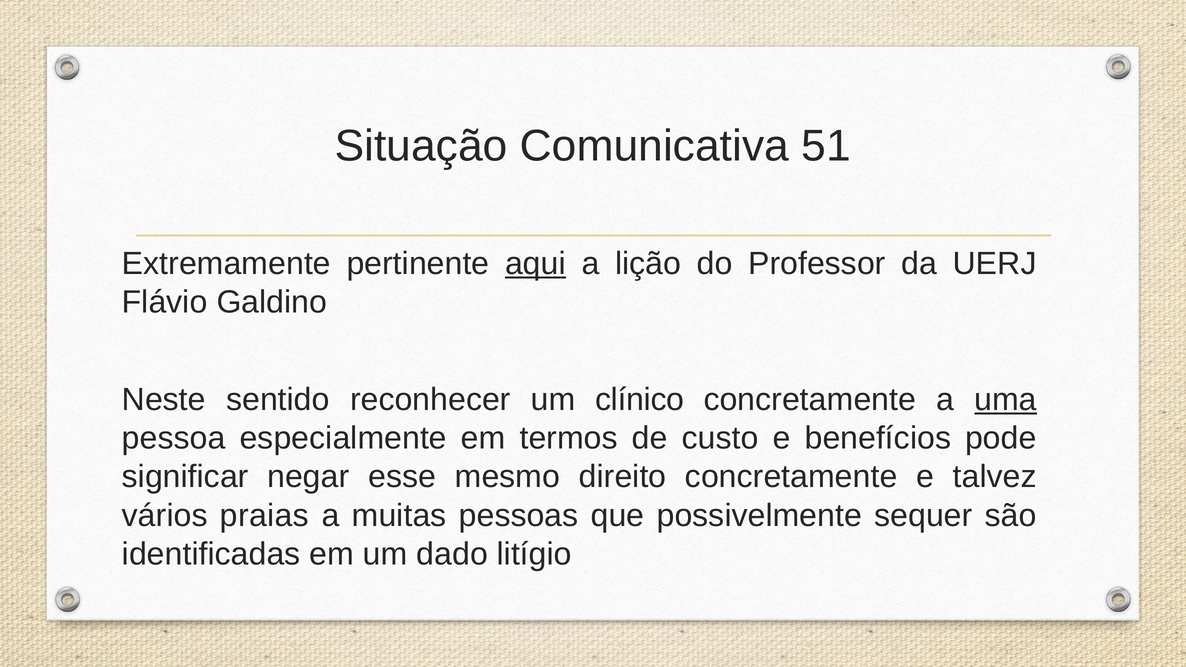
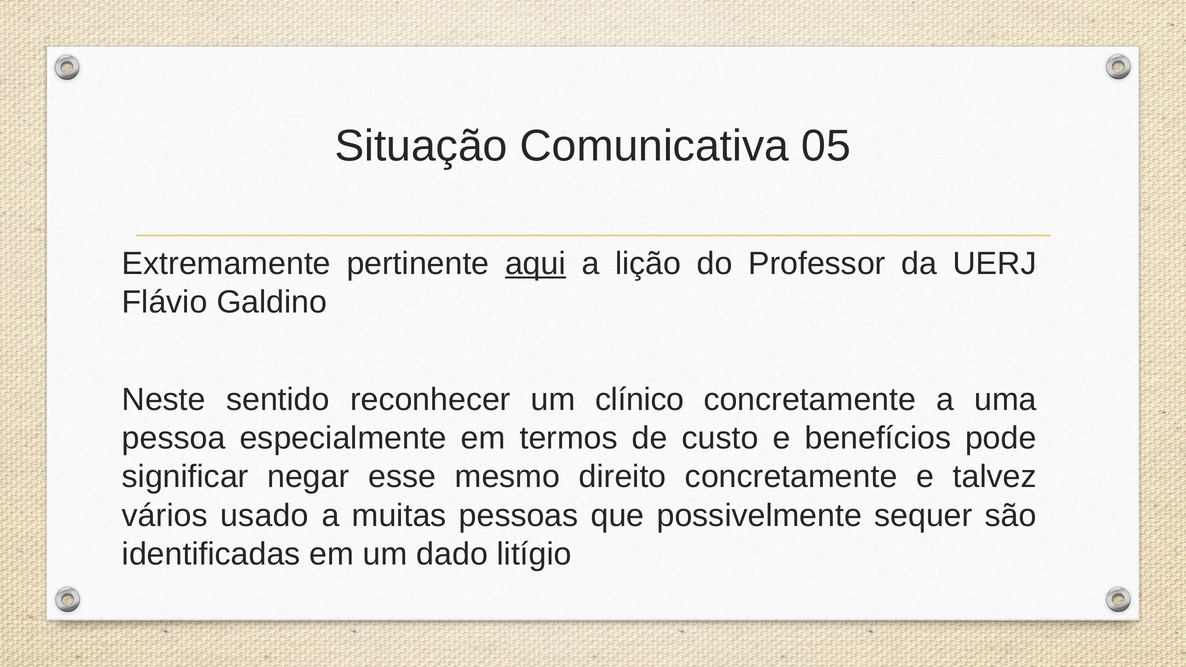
51: 51 -> 05
uma underline: present -> none
praias: praias -> usado
